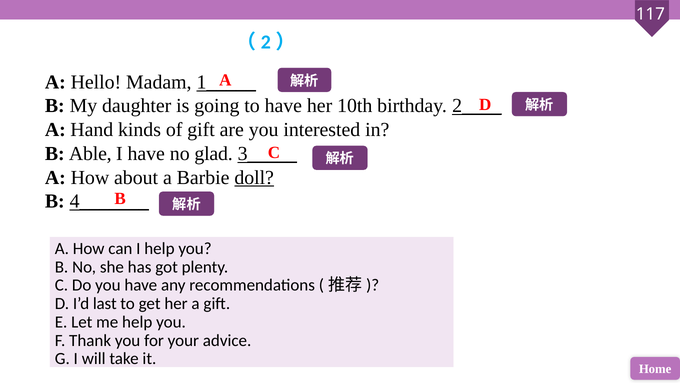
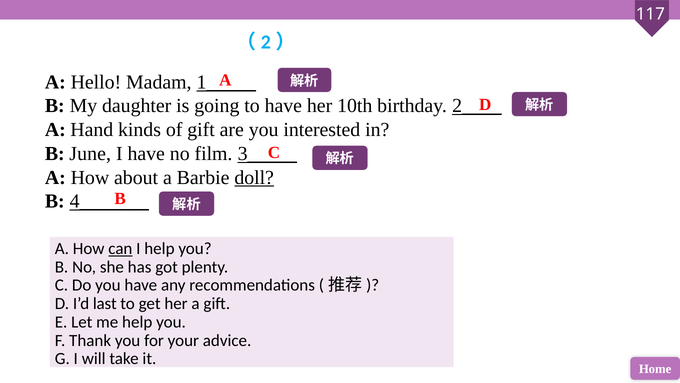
Able: Able -> June
glad: glad -> film
can underline: none -> present
